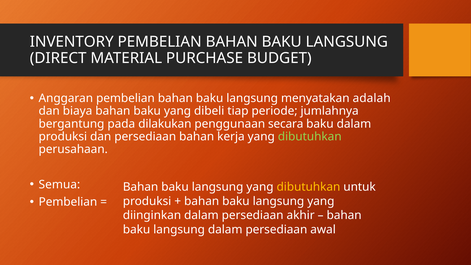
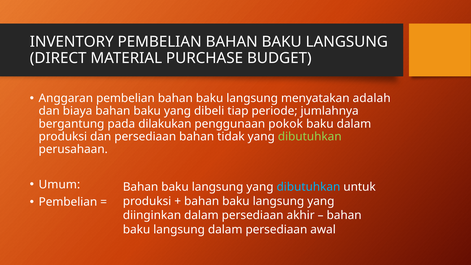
secara: secara -> pokok
kerja: kerja -> tidak
Semua: Semua -> Umum
dibutuhkan at (308, 187) colour: yellow -> light blue
